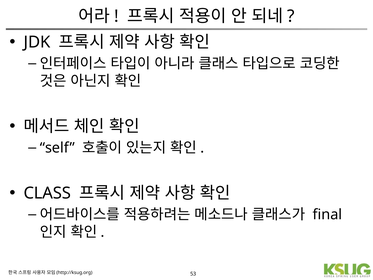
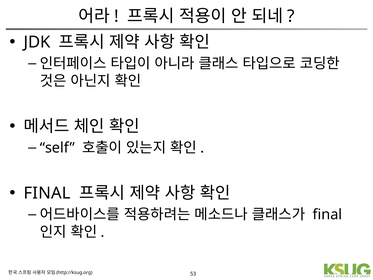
CLASS at (47, 193): CLASS -> FINAL
